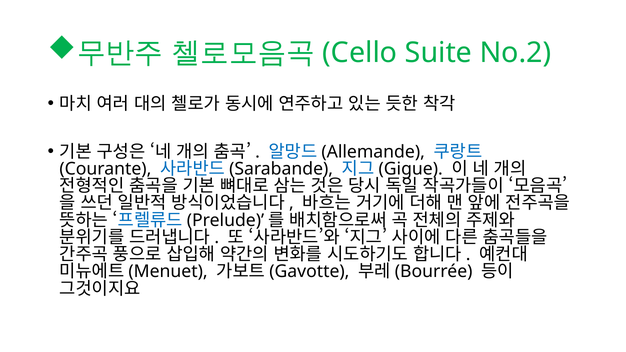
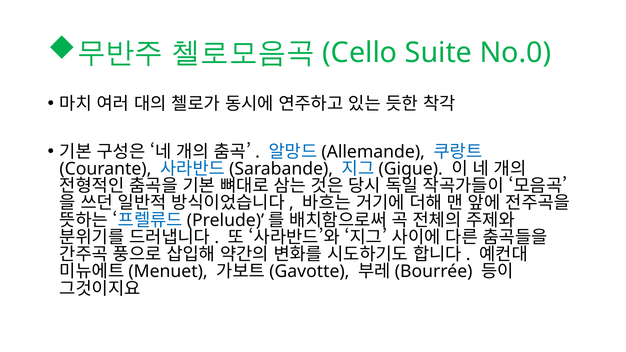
No.2: No.2 -> No.0
